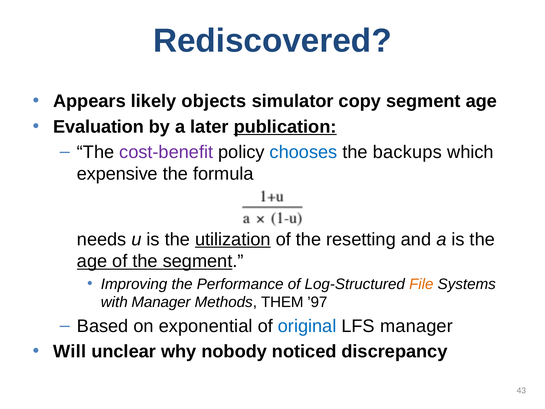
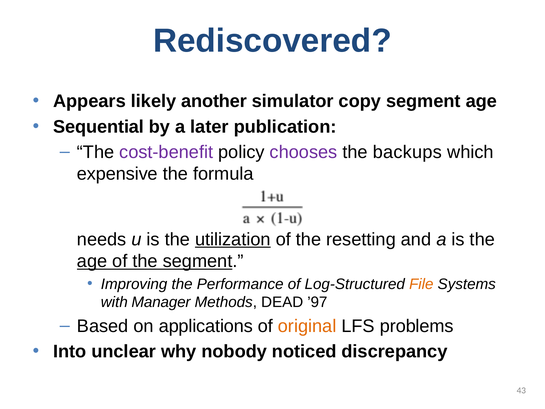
objects: objects -> another
Evaluation: Evaluation -> Sequential
publication underline: present -> none
chooses colour: blue -> purple
THEM: THEM -> DEAD
exponential: exponential -> applications
original colour: blue -> orange
LFS manager: manager -> problems
Will: Will -> Into
